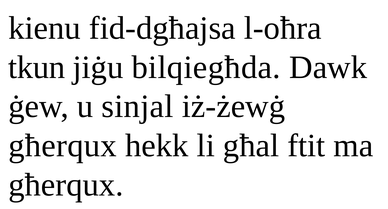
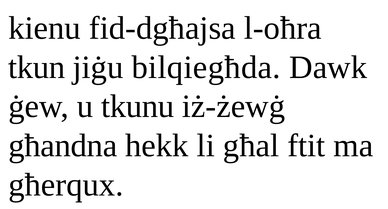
sinjal: sinjal -> tkunu
għerqux at (63, 146): għerqux -> għandna
